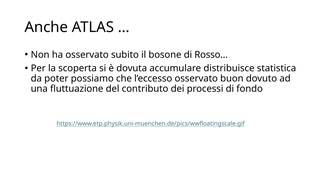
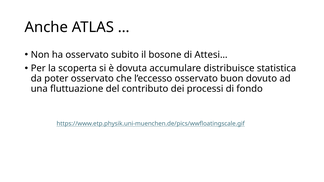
Rosso…: Rosso… -> Attesi…
poter possiamo: possiamo -> osservato
